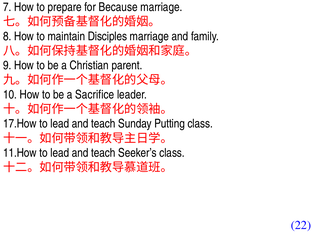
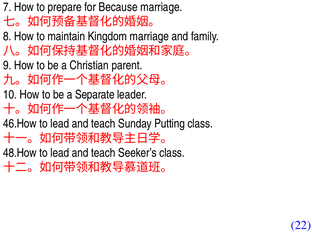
Disciples: Disciples -> Kingdom
Sacrifice: Sacrifice -> Separate
17.How: 17.How -> 46.How
11.How: 11.How -> 48.How
